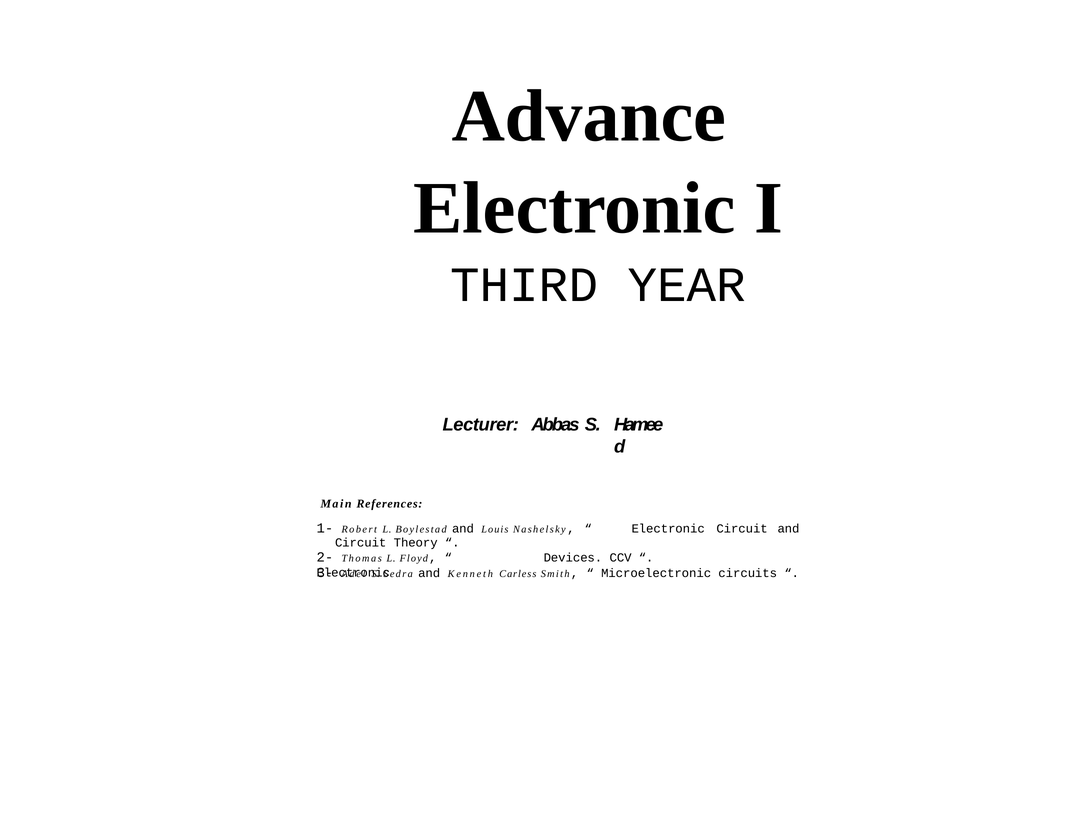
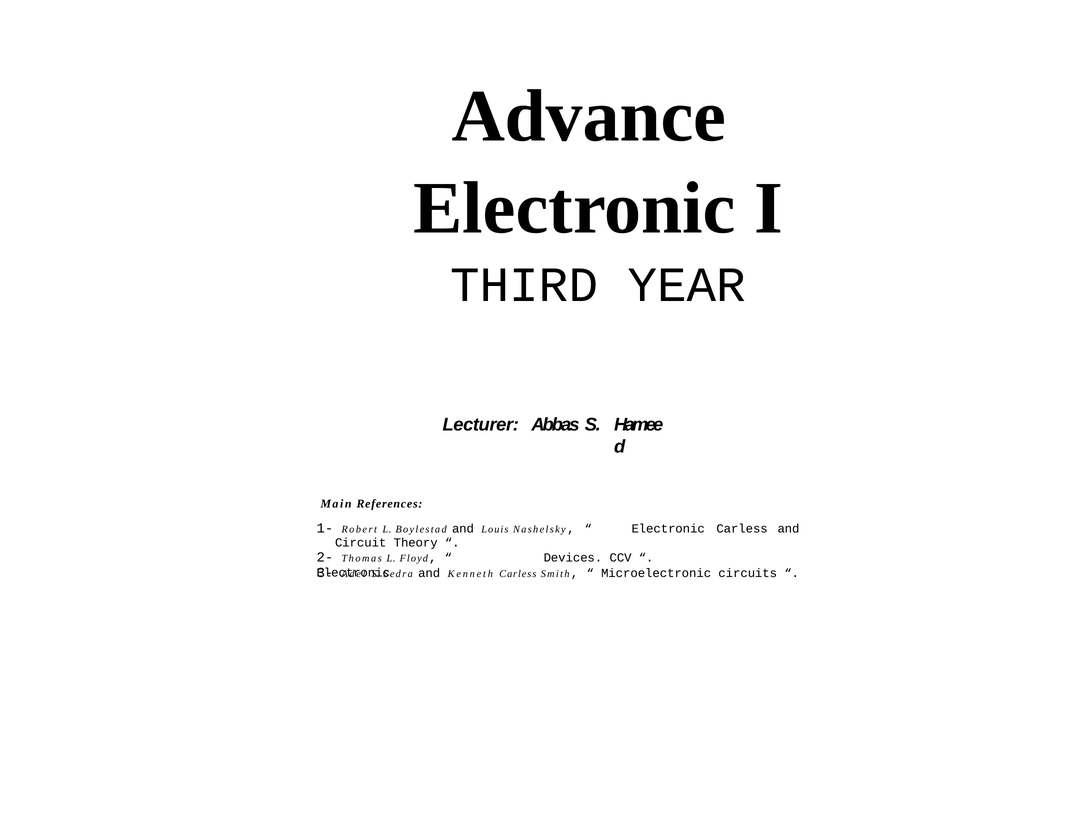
Electronic Circuit: Circuit -> Carless
